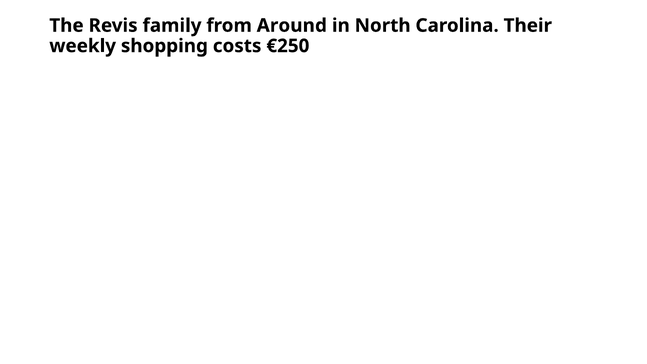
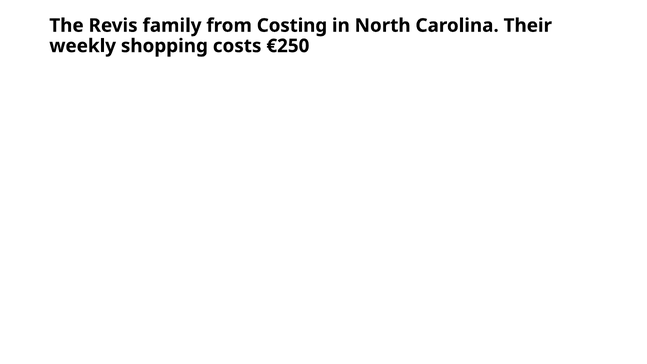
Around: Around -> Costing
